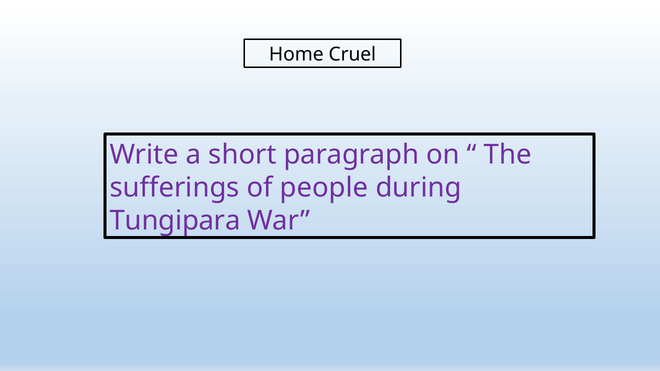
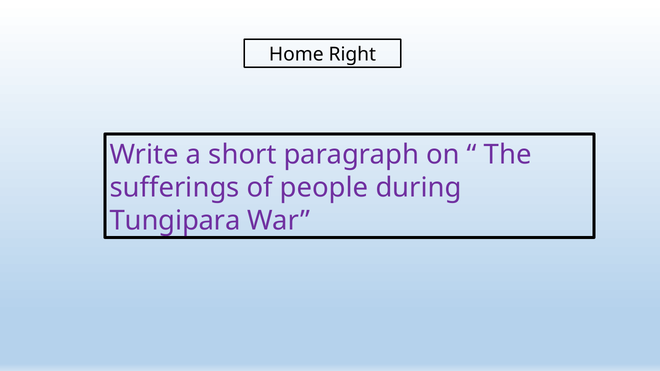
Cruel: Cruel -> Right
